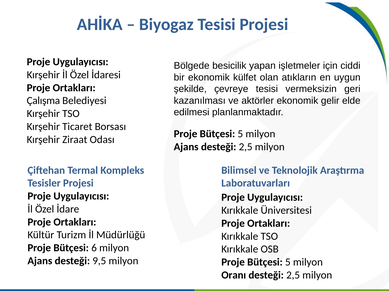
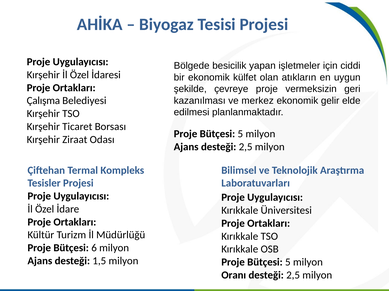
çevreye tesisi: tesisi -> proje
aktörler: aktörler -> merkez
9,5: 9,5 -> 1,5
